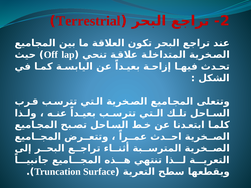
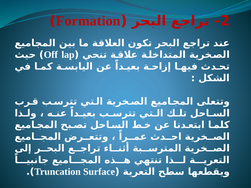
Terrestrial: Terrestrial -> Formation
